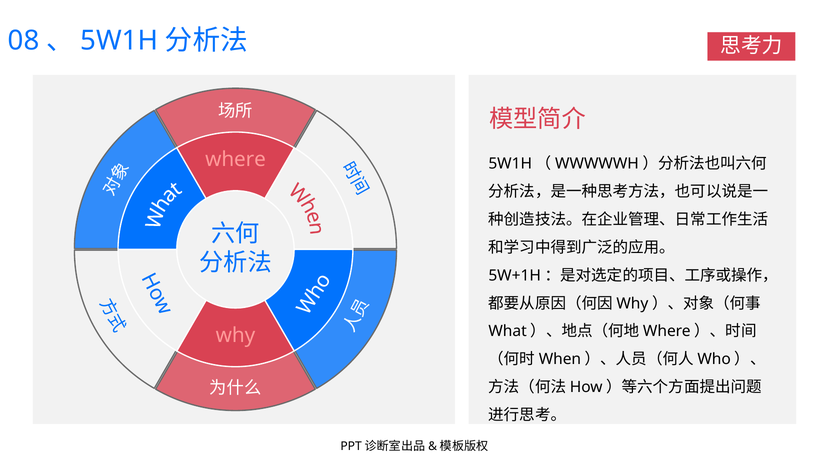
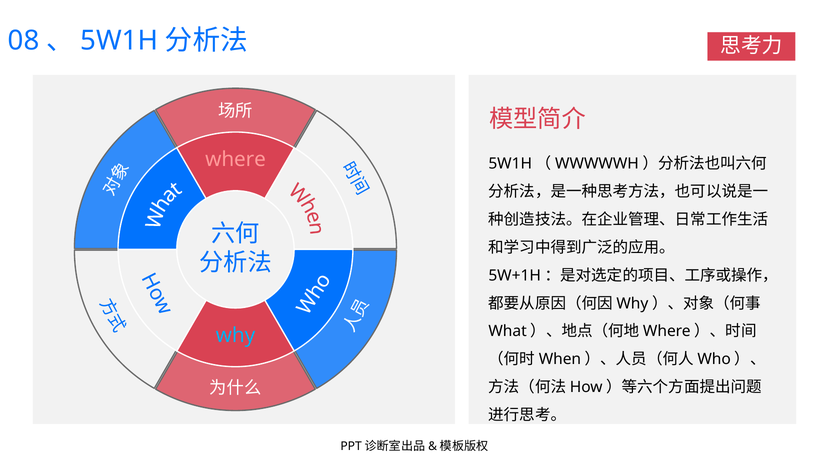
why colour: pink -> light blue
